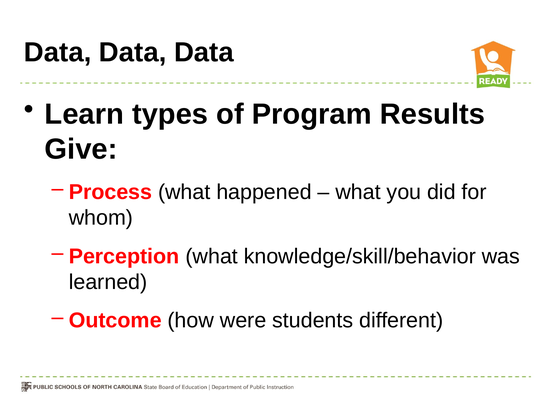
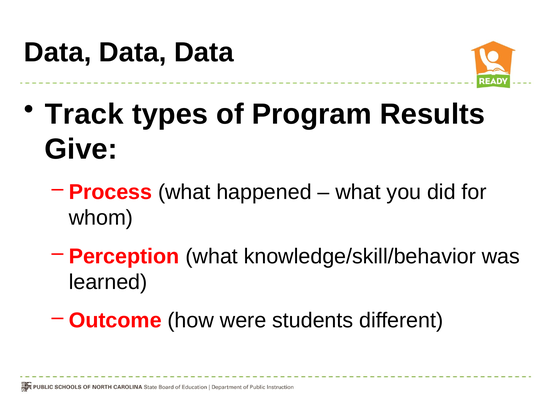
Learn: Learn -> Track
